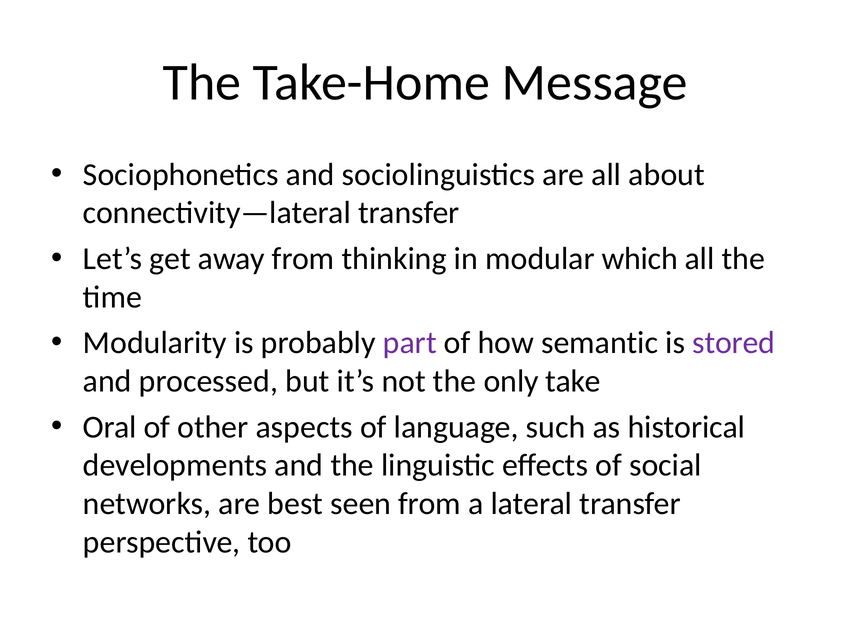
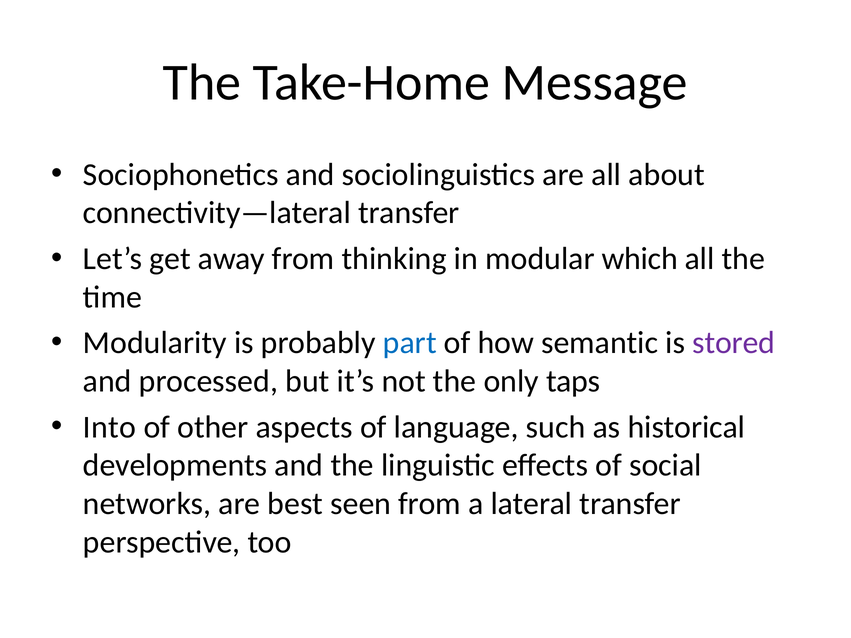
part colour: purple -> blue
take: take -> taps
Oral: Oral -> Into
